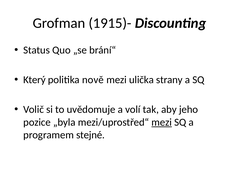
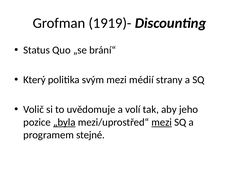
1915)-: 1915)- -> 1919)-
nově: nově -> svým
ulička: ulička -> médií
„byla underline: none -> present
